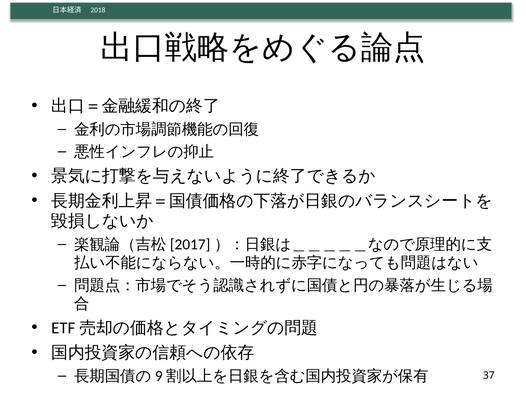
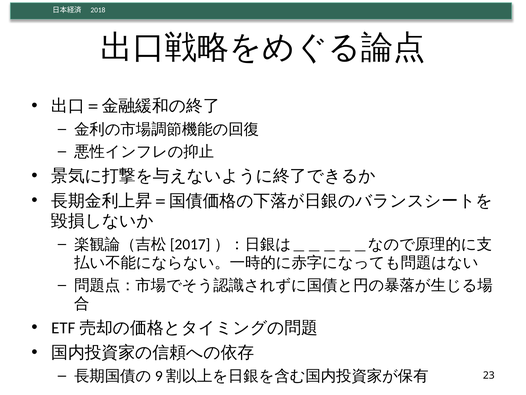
37: 37 -> 23
